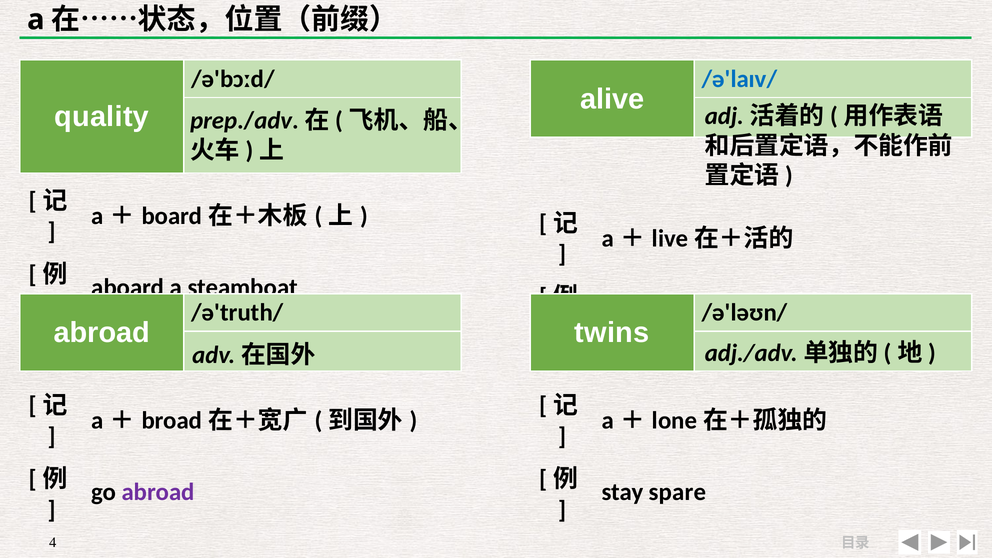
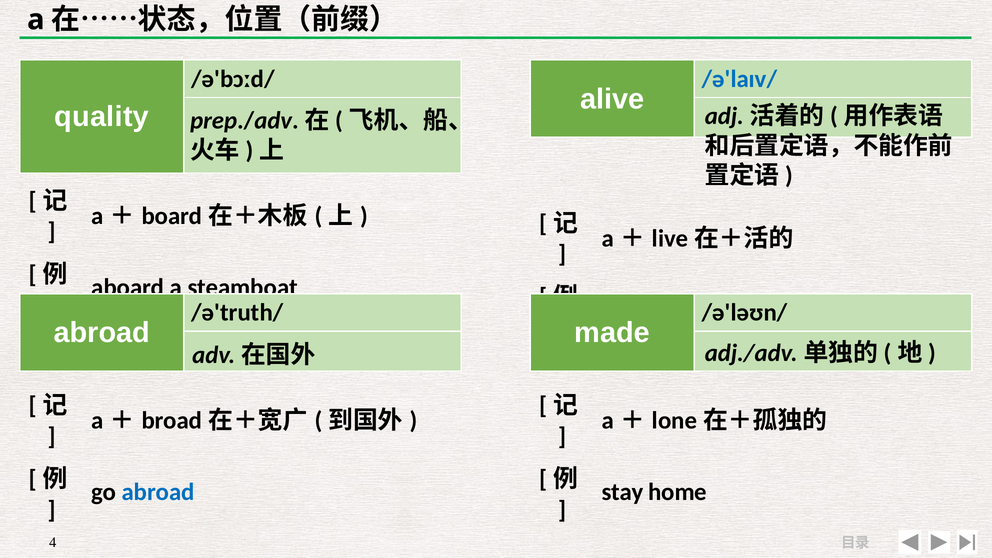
twins: twins -> made
abroad at (158, 492) colour: purple -> blue
spare: spare -> home
